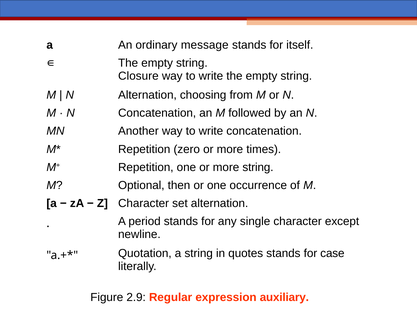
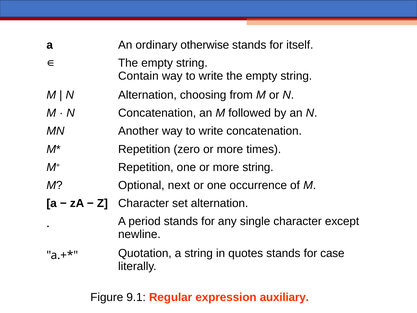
message: message -> otherwise
Closure: Closure -> Contain
then: then -> next
2.9: 2.9 -> 9.1
